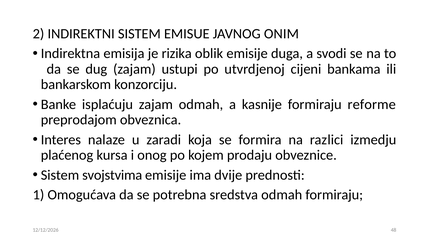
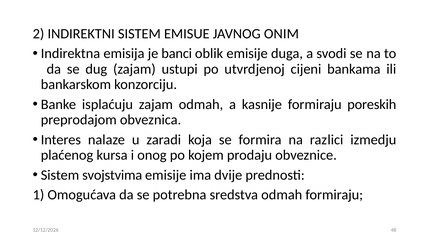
rizika: rizika -> banci
reforme: reforme -> poreskih
